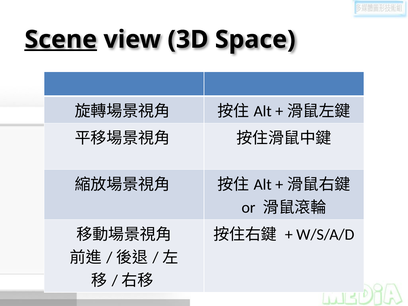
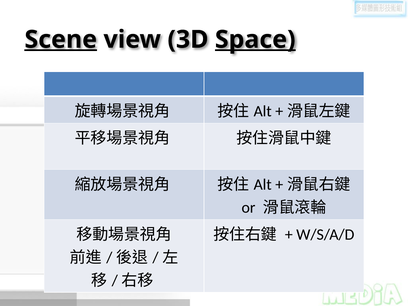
Space underline: none -> present
